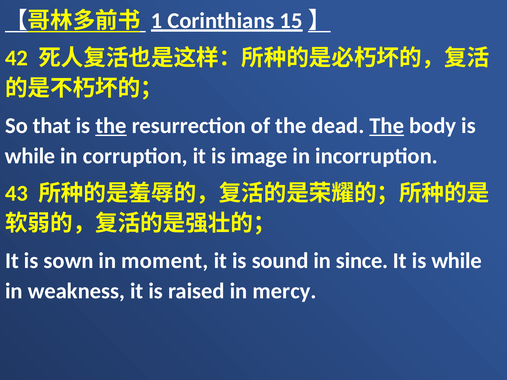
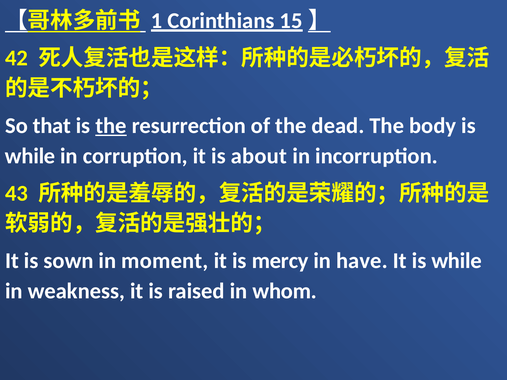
The at (387, 126) underline: present -> none
image: image -> about
sound: sound -> mercy
since: since -> have
mercy: mercy -> whom
